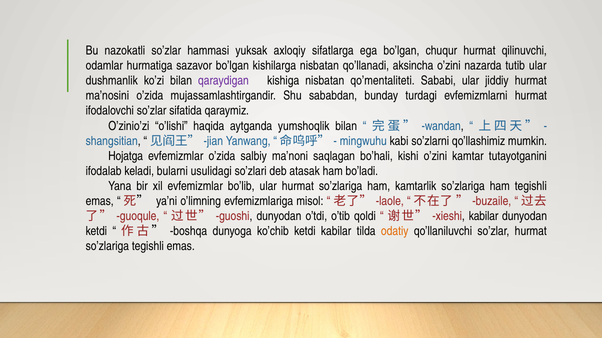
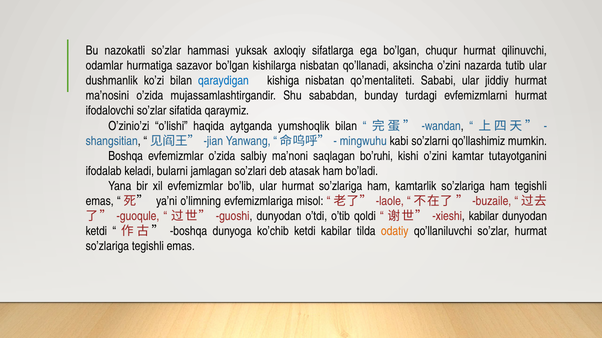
qaraydigan colour: purple -> blue
Hojatga at (126, 156): Hojatga -> Boshqa
bo’hali: bo’hali -> bo’ruhi
usulidagi: usulidagi -> jamlagan
